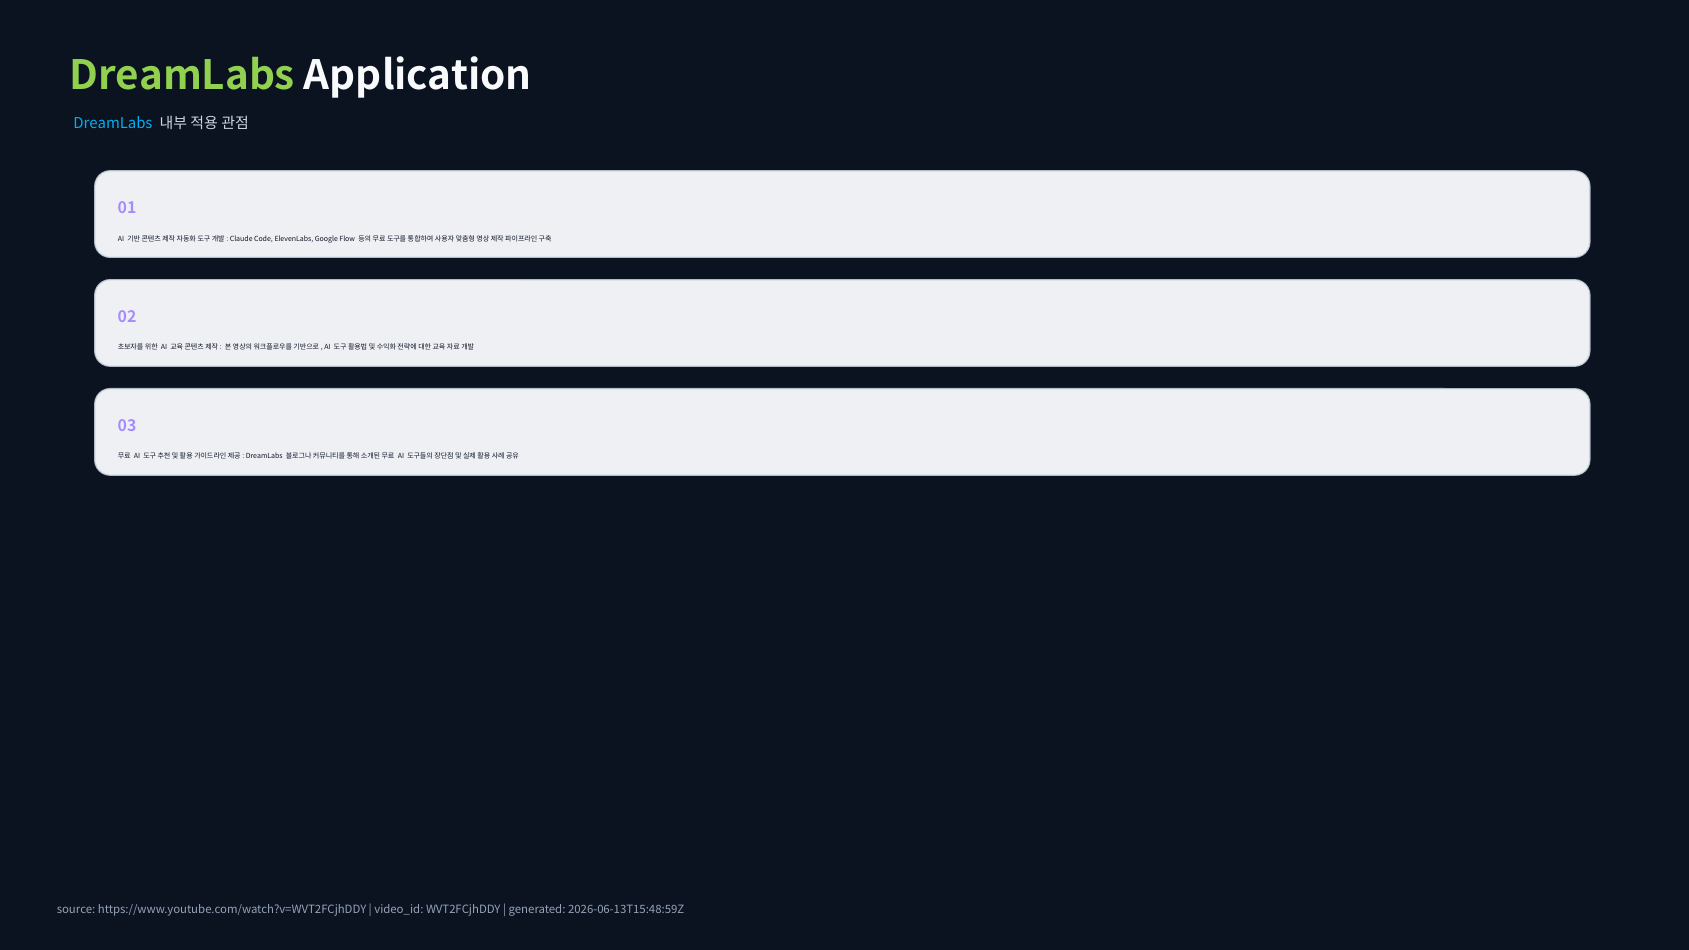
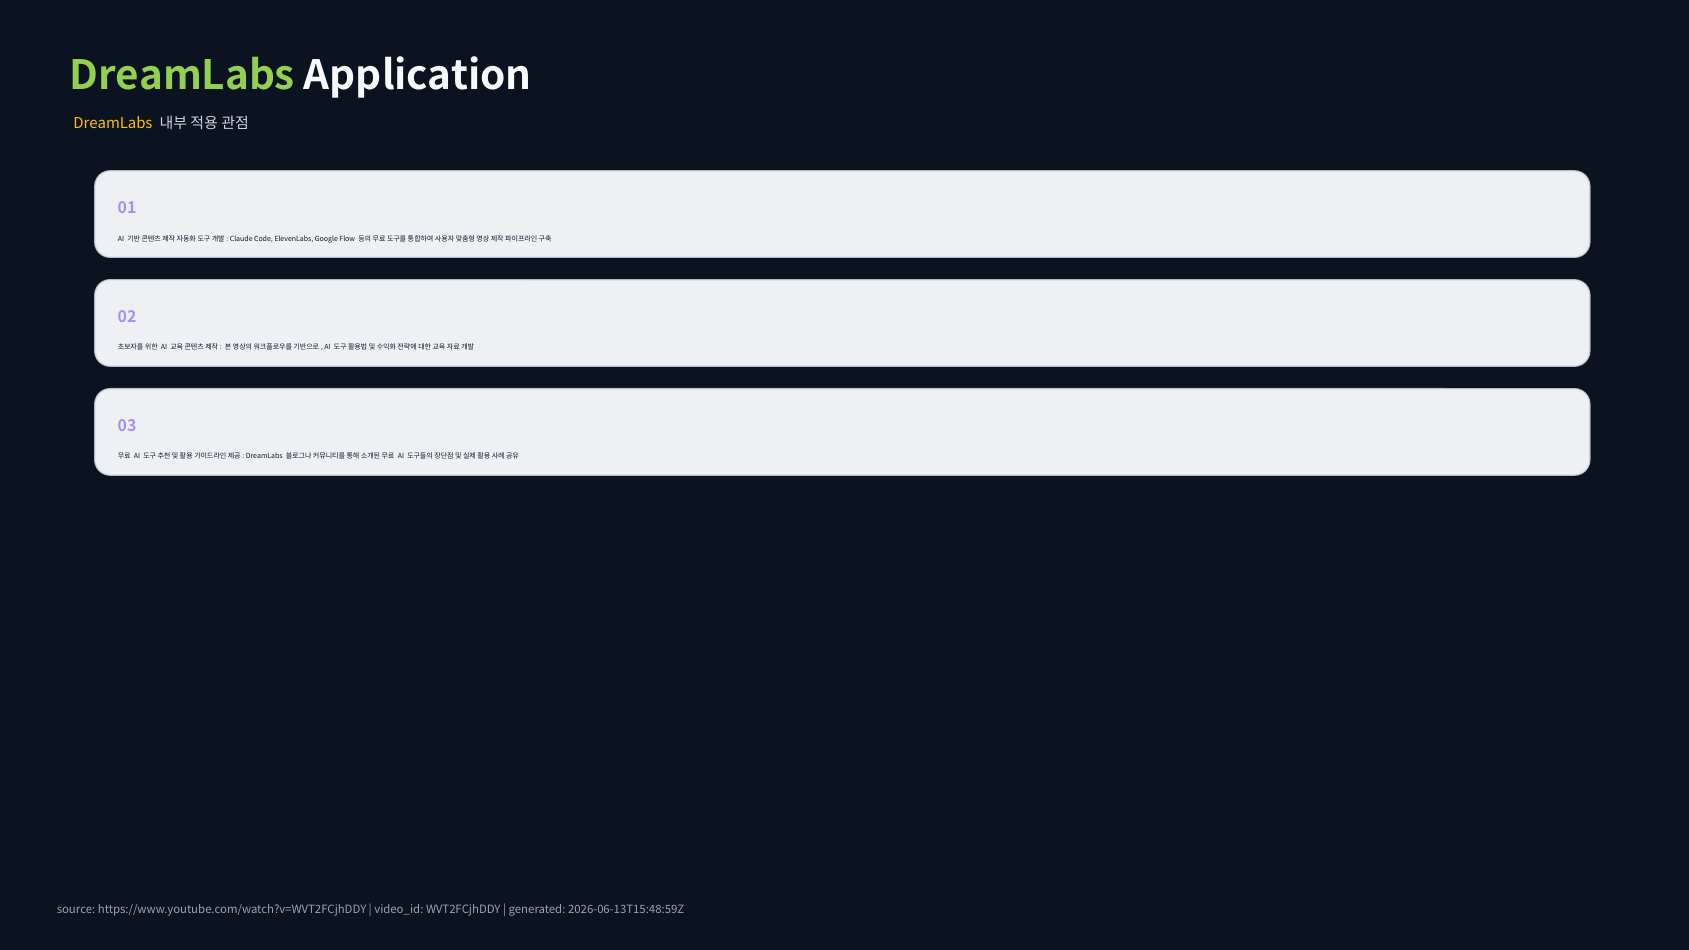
DreamLabs at (113, 124) colour: light blue -> yellow
